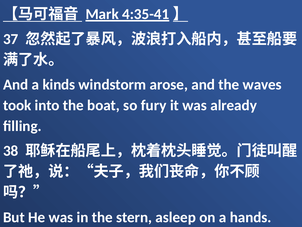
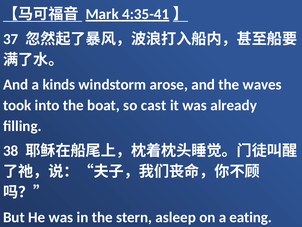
fury: fury -> cast
hands: hands -> eating
